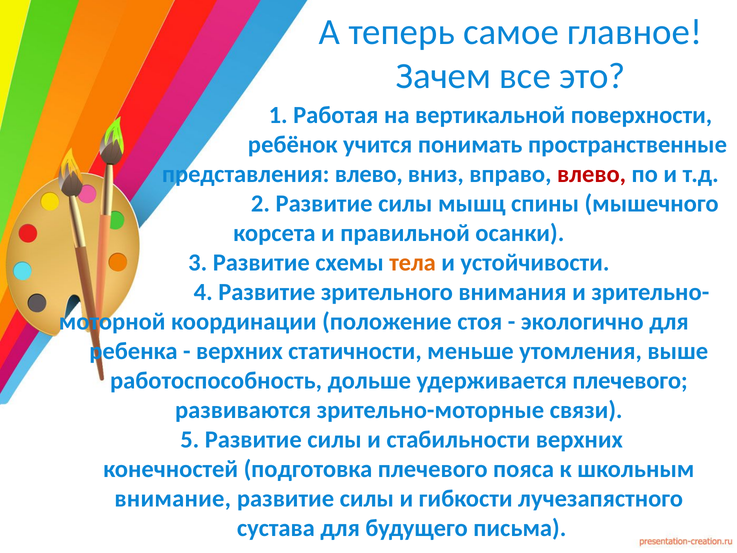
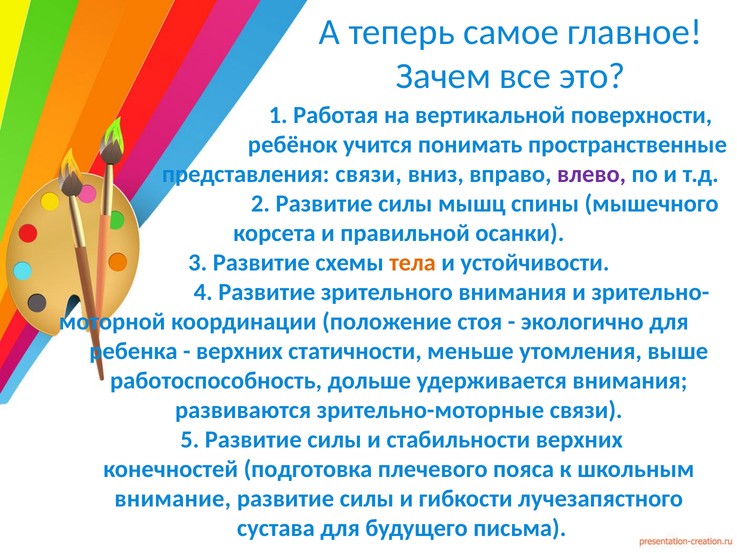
представления влево: влево -> связи
влево at (592, 174) colour: red -> purple
удерживается плечевого: плечевого -> внимания
